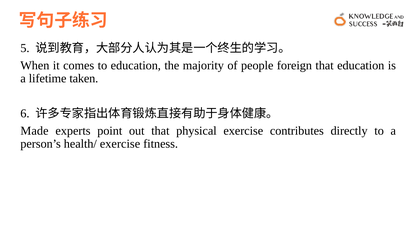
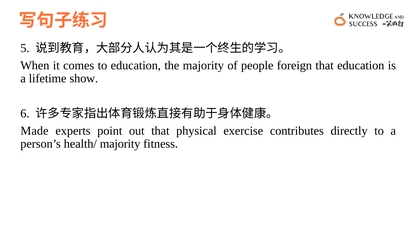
taken: taken -> show
health/ exercise: exercise -> majority
